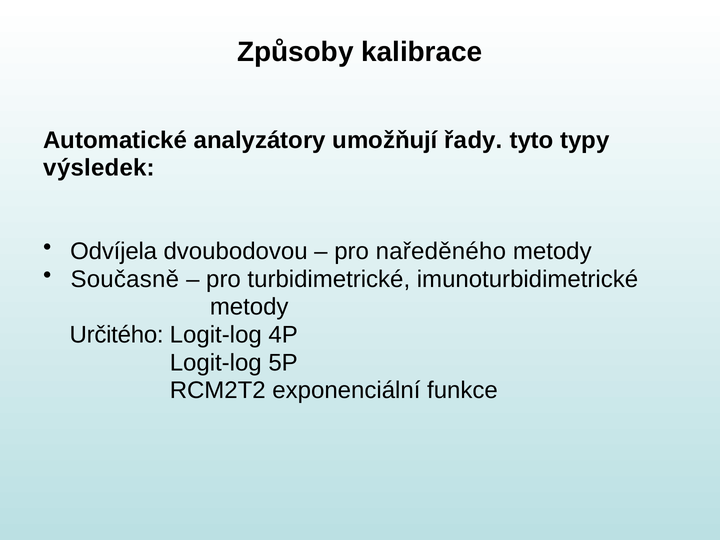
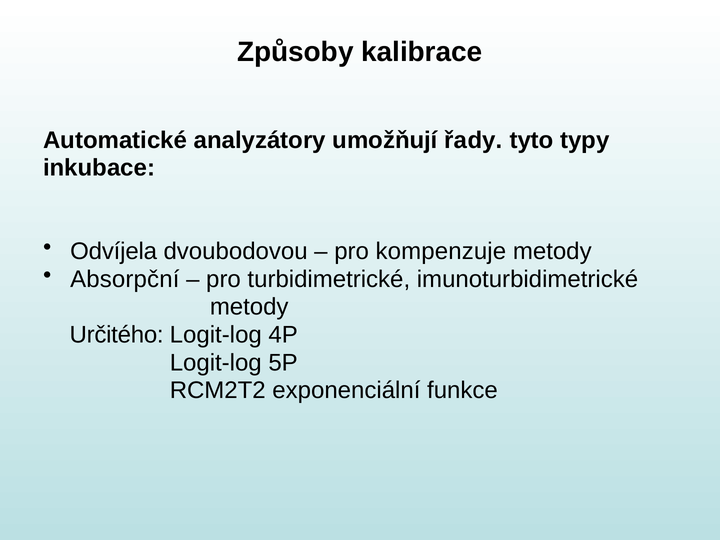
výsledek: výsledek -> inkubace
naředěného: naředěného -> kompenzuje
Současně: Současně -> Absorpční
